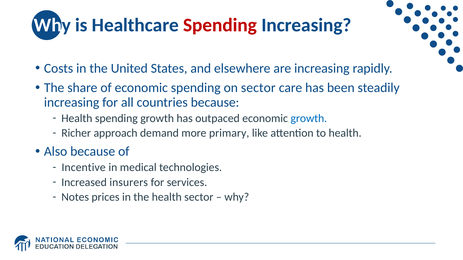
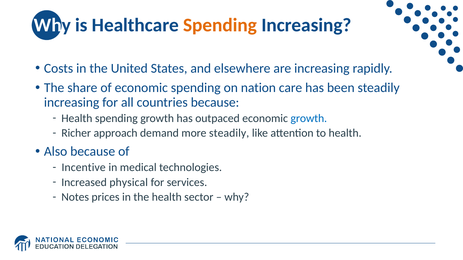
Spending at (220, 25) colour: red -> orange
on sector: sector -> nation
more primary: primary -> steadily
insurers: insurers -> physical
